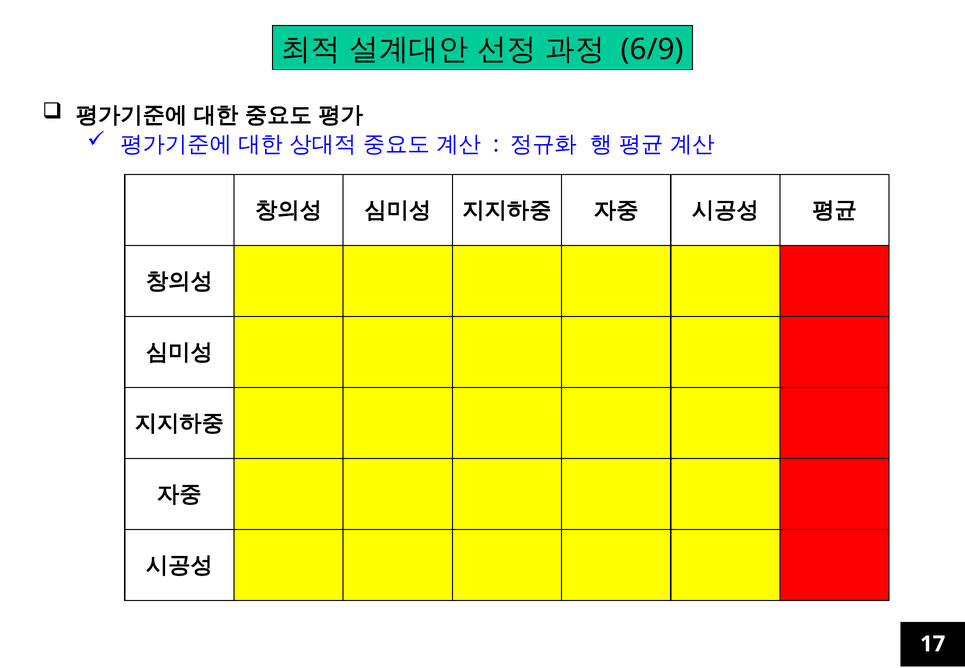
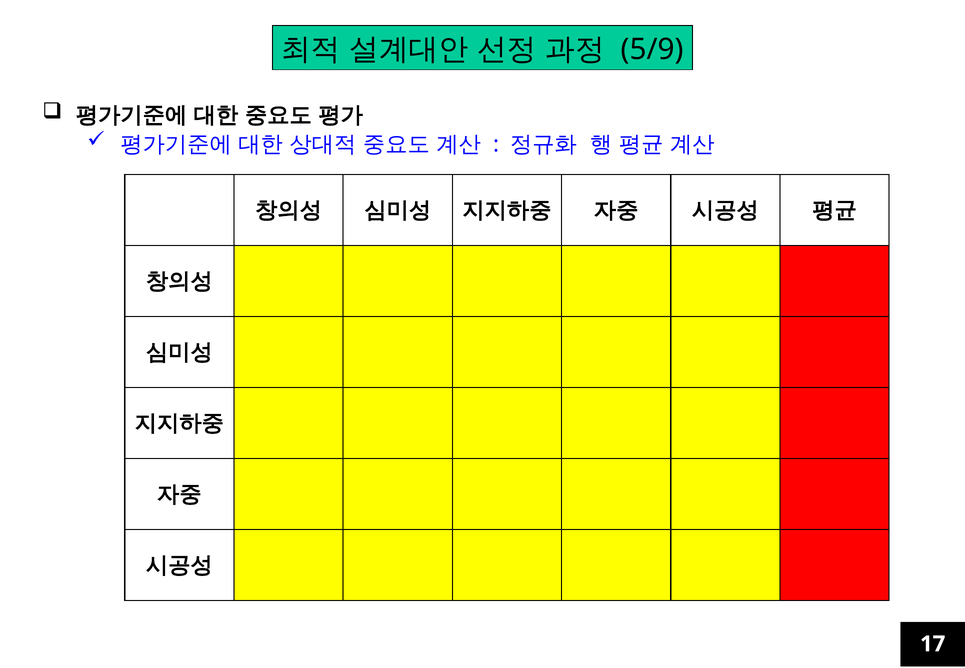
6/9: 6/9 -> 5/9
